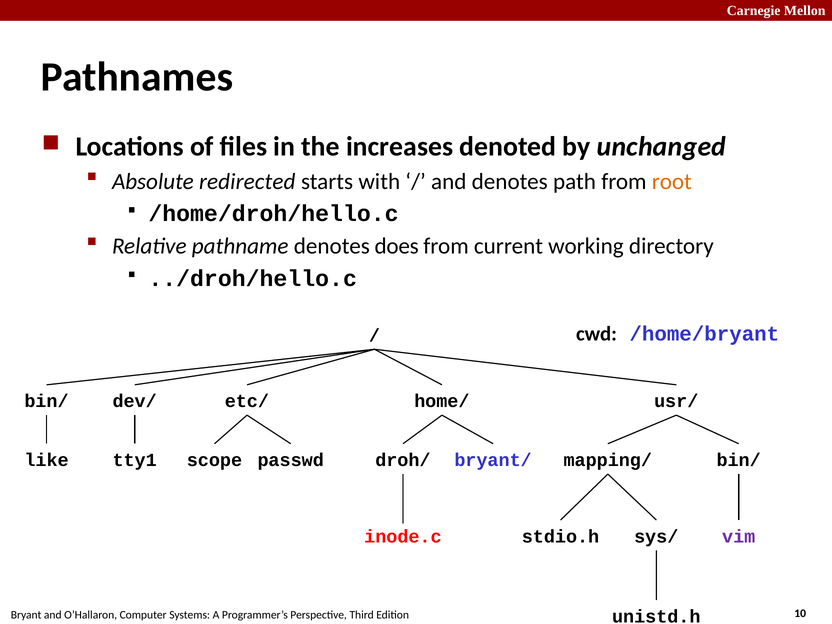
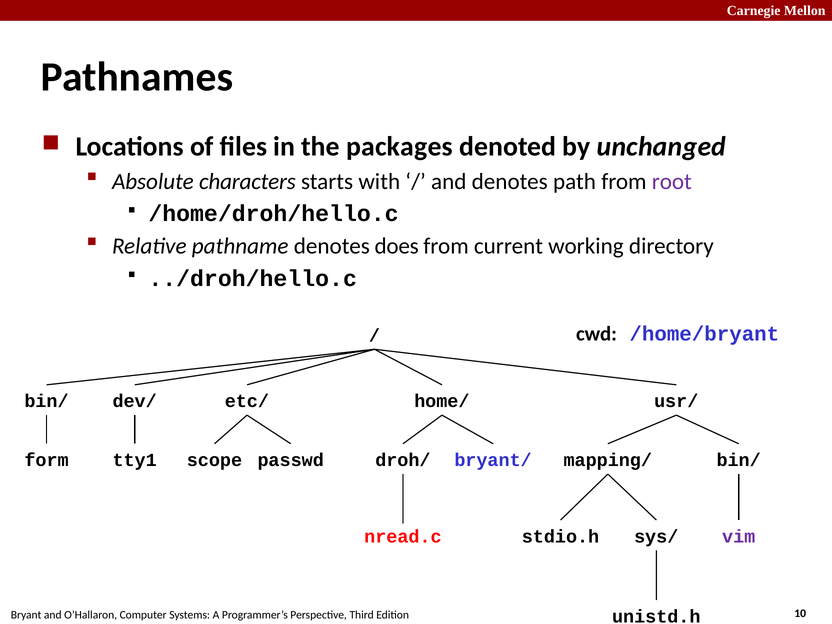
increases: increases -> packages
redirected: redirected -> characters
root colour: orange -> purple
like: like -> form
inode.c: inode.c -> nread.c
